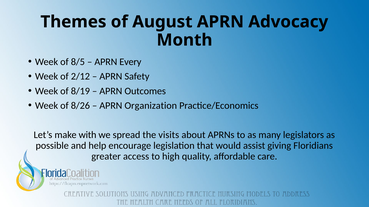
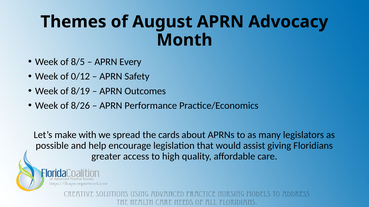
2/12: 2/12 -> 0/12
Organization: Organization -> Performance
visits: visits -> cards
